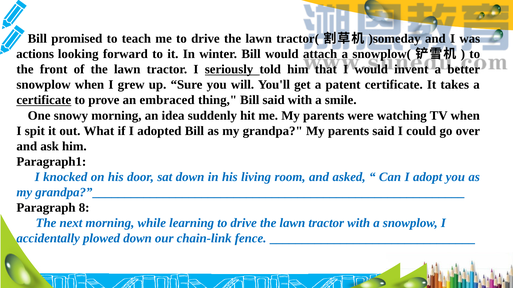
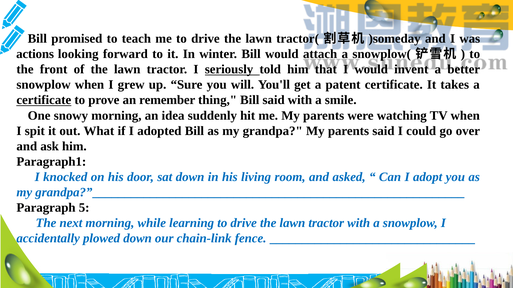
embraced: embraced -> remember
8: 8 -> 5
